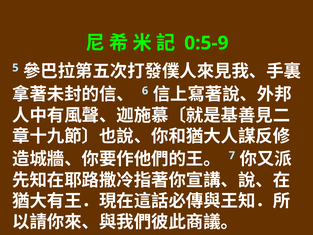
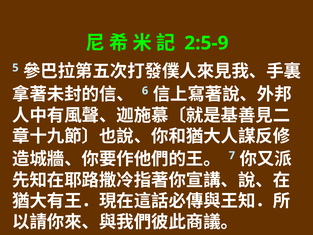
0:5-9: 0:5-9 -> 2:5-9
